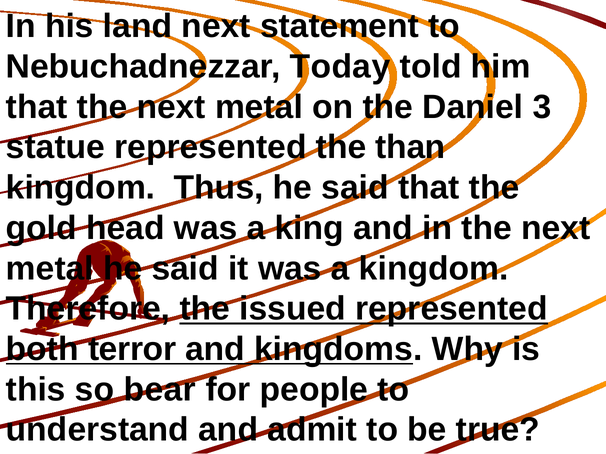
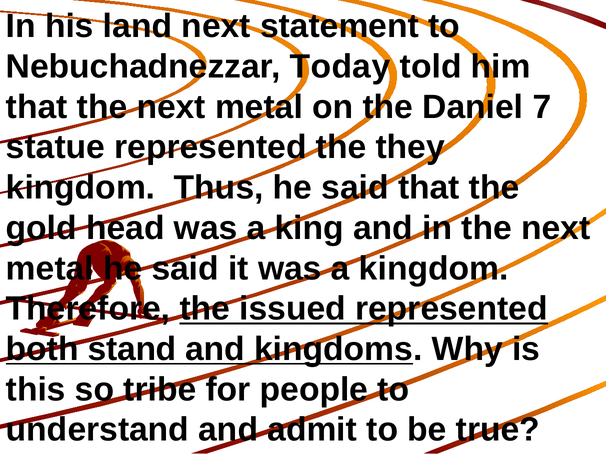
3: 3 -> 7
than: than -> they
terror: terror -> stand
bear: bear -> tribe
